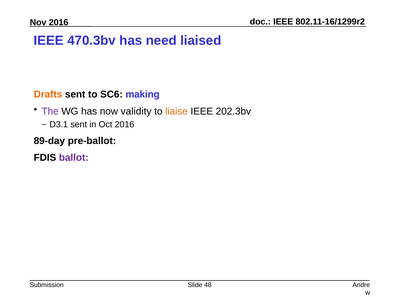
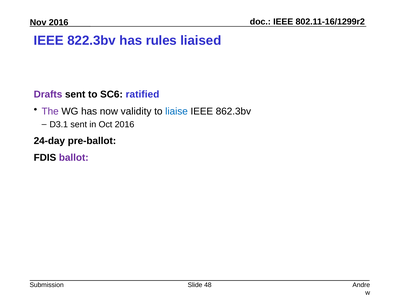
470.3bv: 470.3bv -> 822.3bv
need: need -> rules
Drafts colour: orange -> purple
making: making -> ratified
liaise colour: orange -> blue
202.3bv: 202.3bv -> 862.3bv
89-day: 89-day -> 24-day
